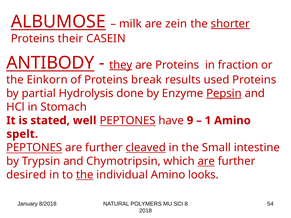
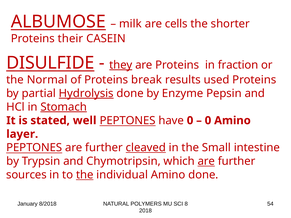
zein: zein -> cells
shorter underline: present -> none
ANTIBODY: ANTIBODY -> DISULFIDE
Einkorn: Einkorn -> Normal
Hydrolysis underline: none -> present
Pepsin underline: present -> none
Stomach underline: none -> present
have 9: 9 -> 0
1 at (208, 121): 1 -> 0
spelt: spelt -> layer
desired: desired -> sources
Amino looks: looks -> done
